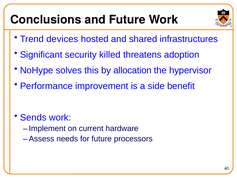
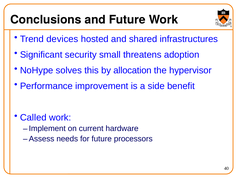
killed: killed -> small
Sends: Sends -> Called
